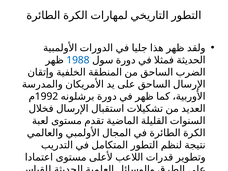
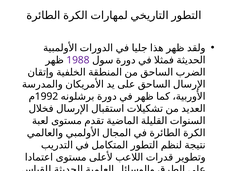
1988 colour: blue -> purple
